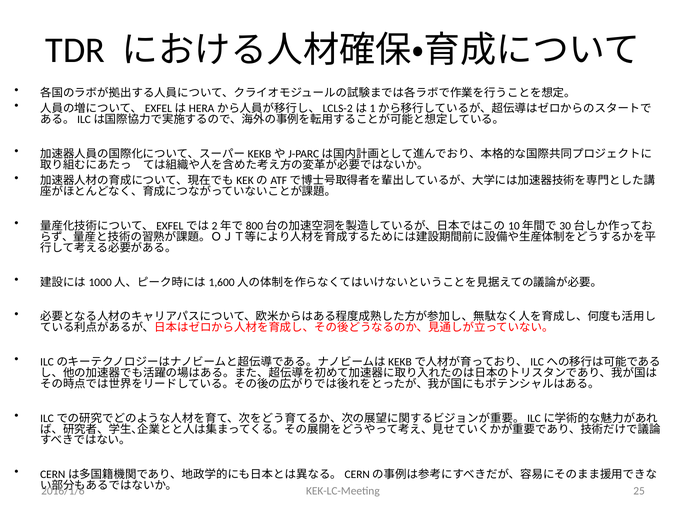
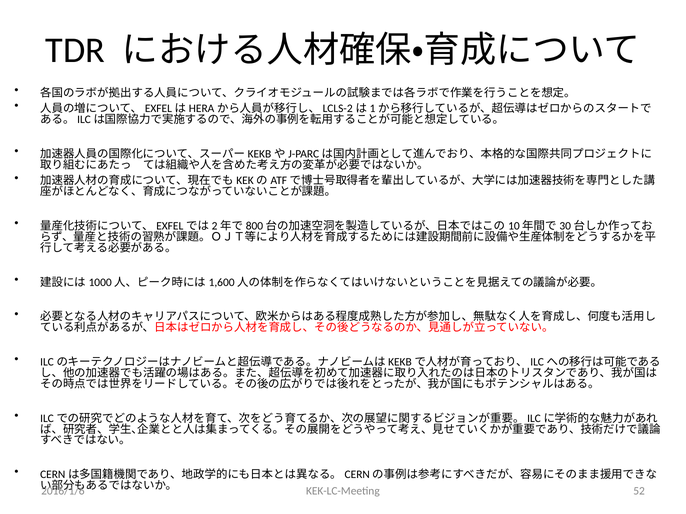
25: 25 -> 52
